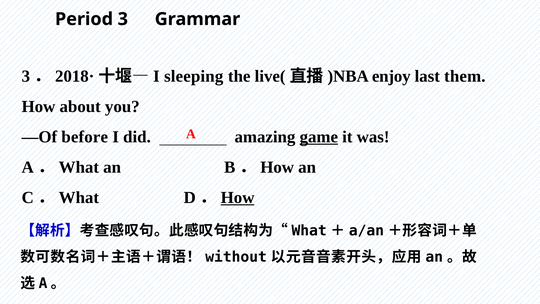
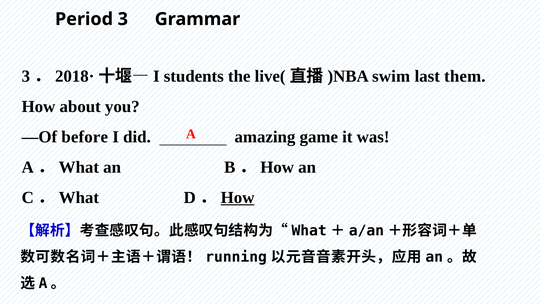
sleeping: sleeping -> students
enjoy: enjoy -> swim
game underline: present -> none
without: without -> running
